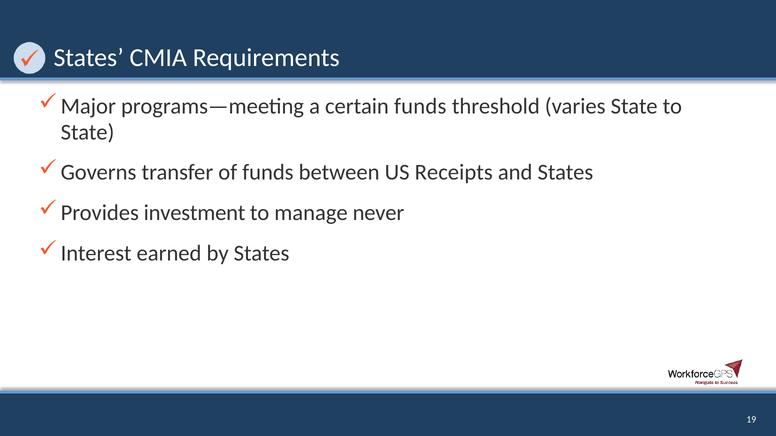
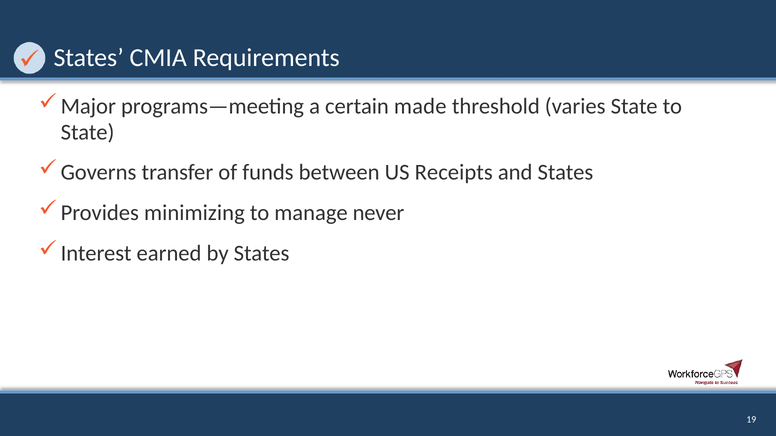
certain funds: funds -> made
investment: investment -> minimizing
